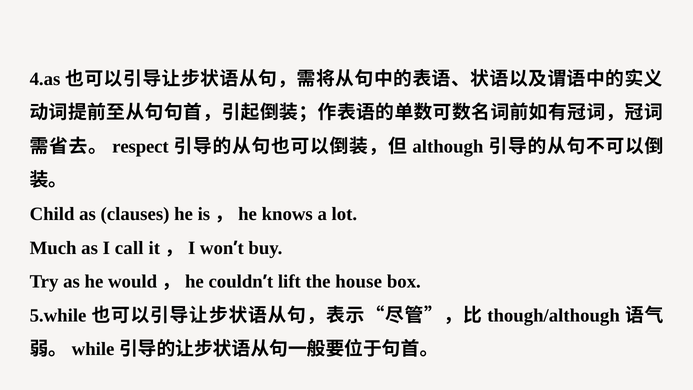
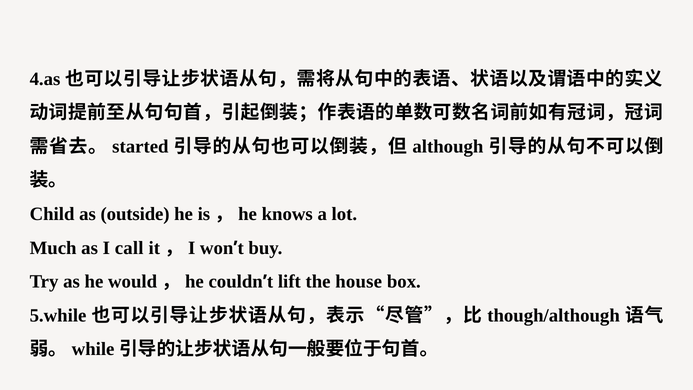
respect: respect -> started
clauses: clauses -> outside
